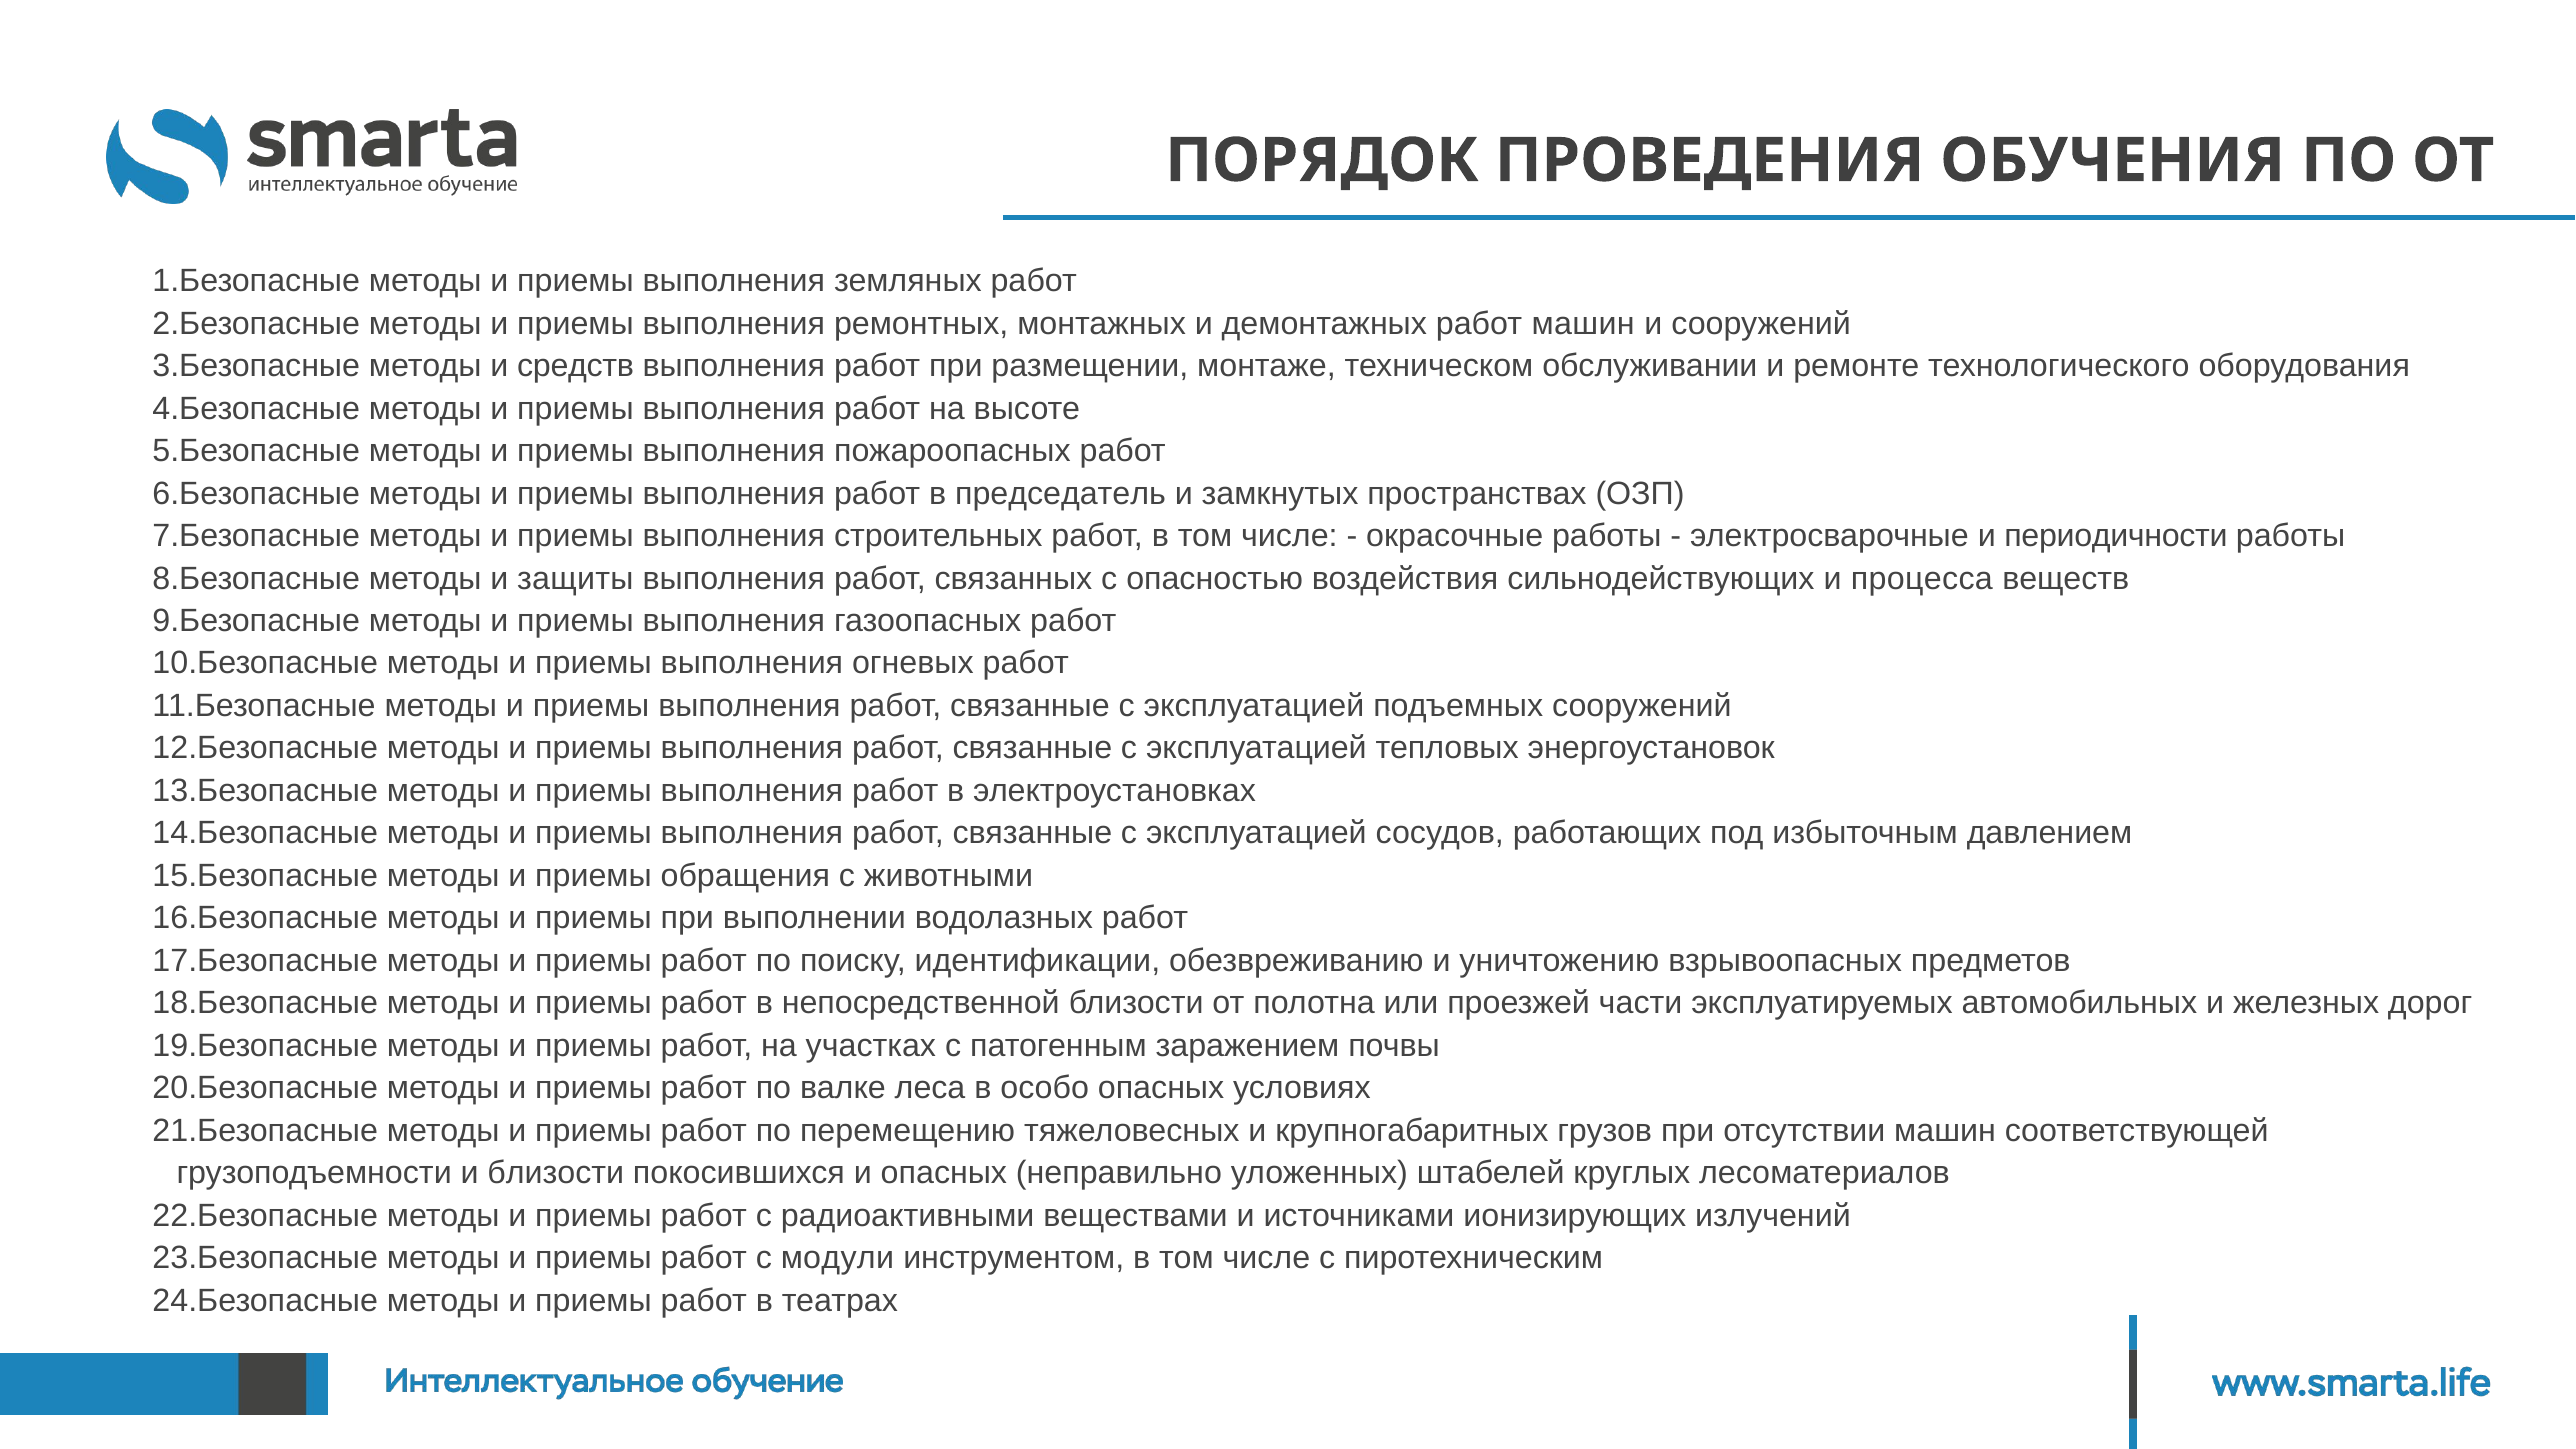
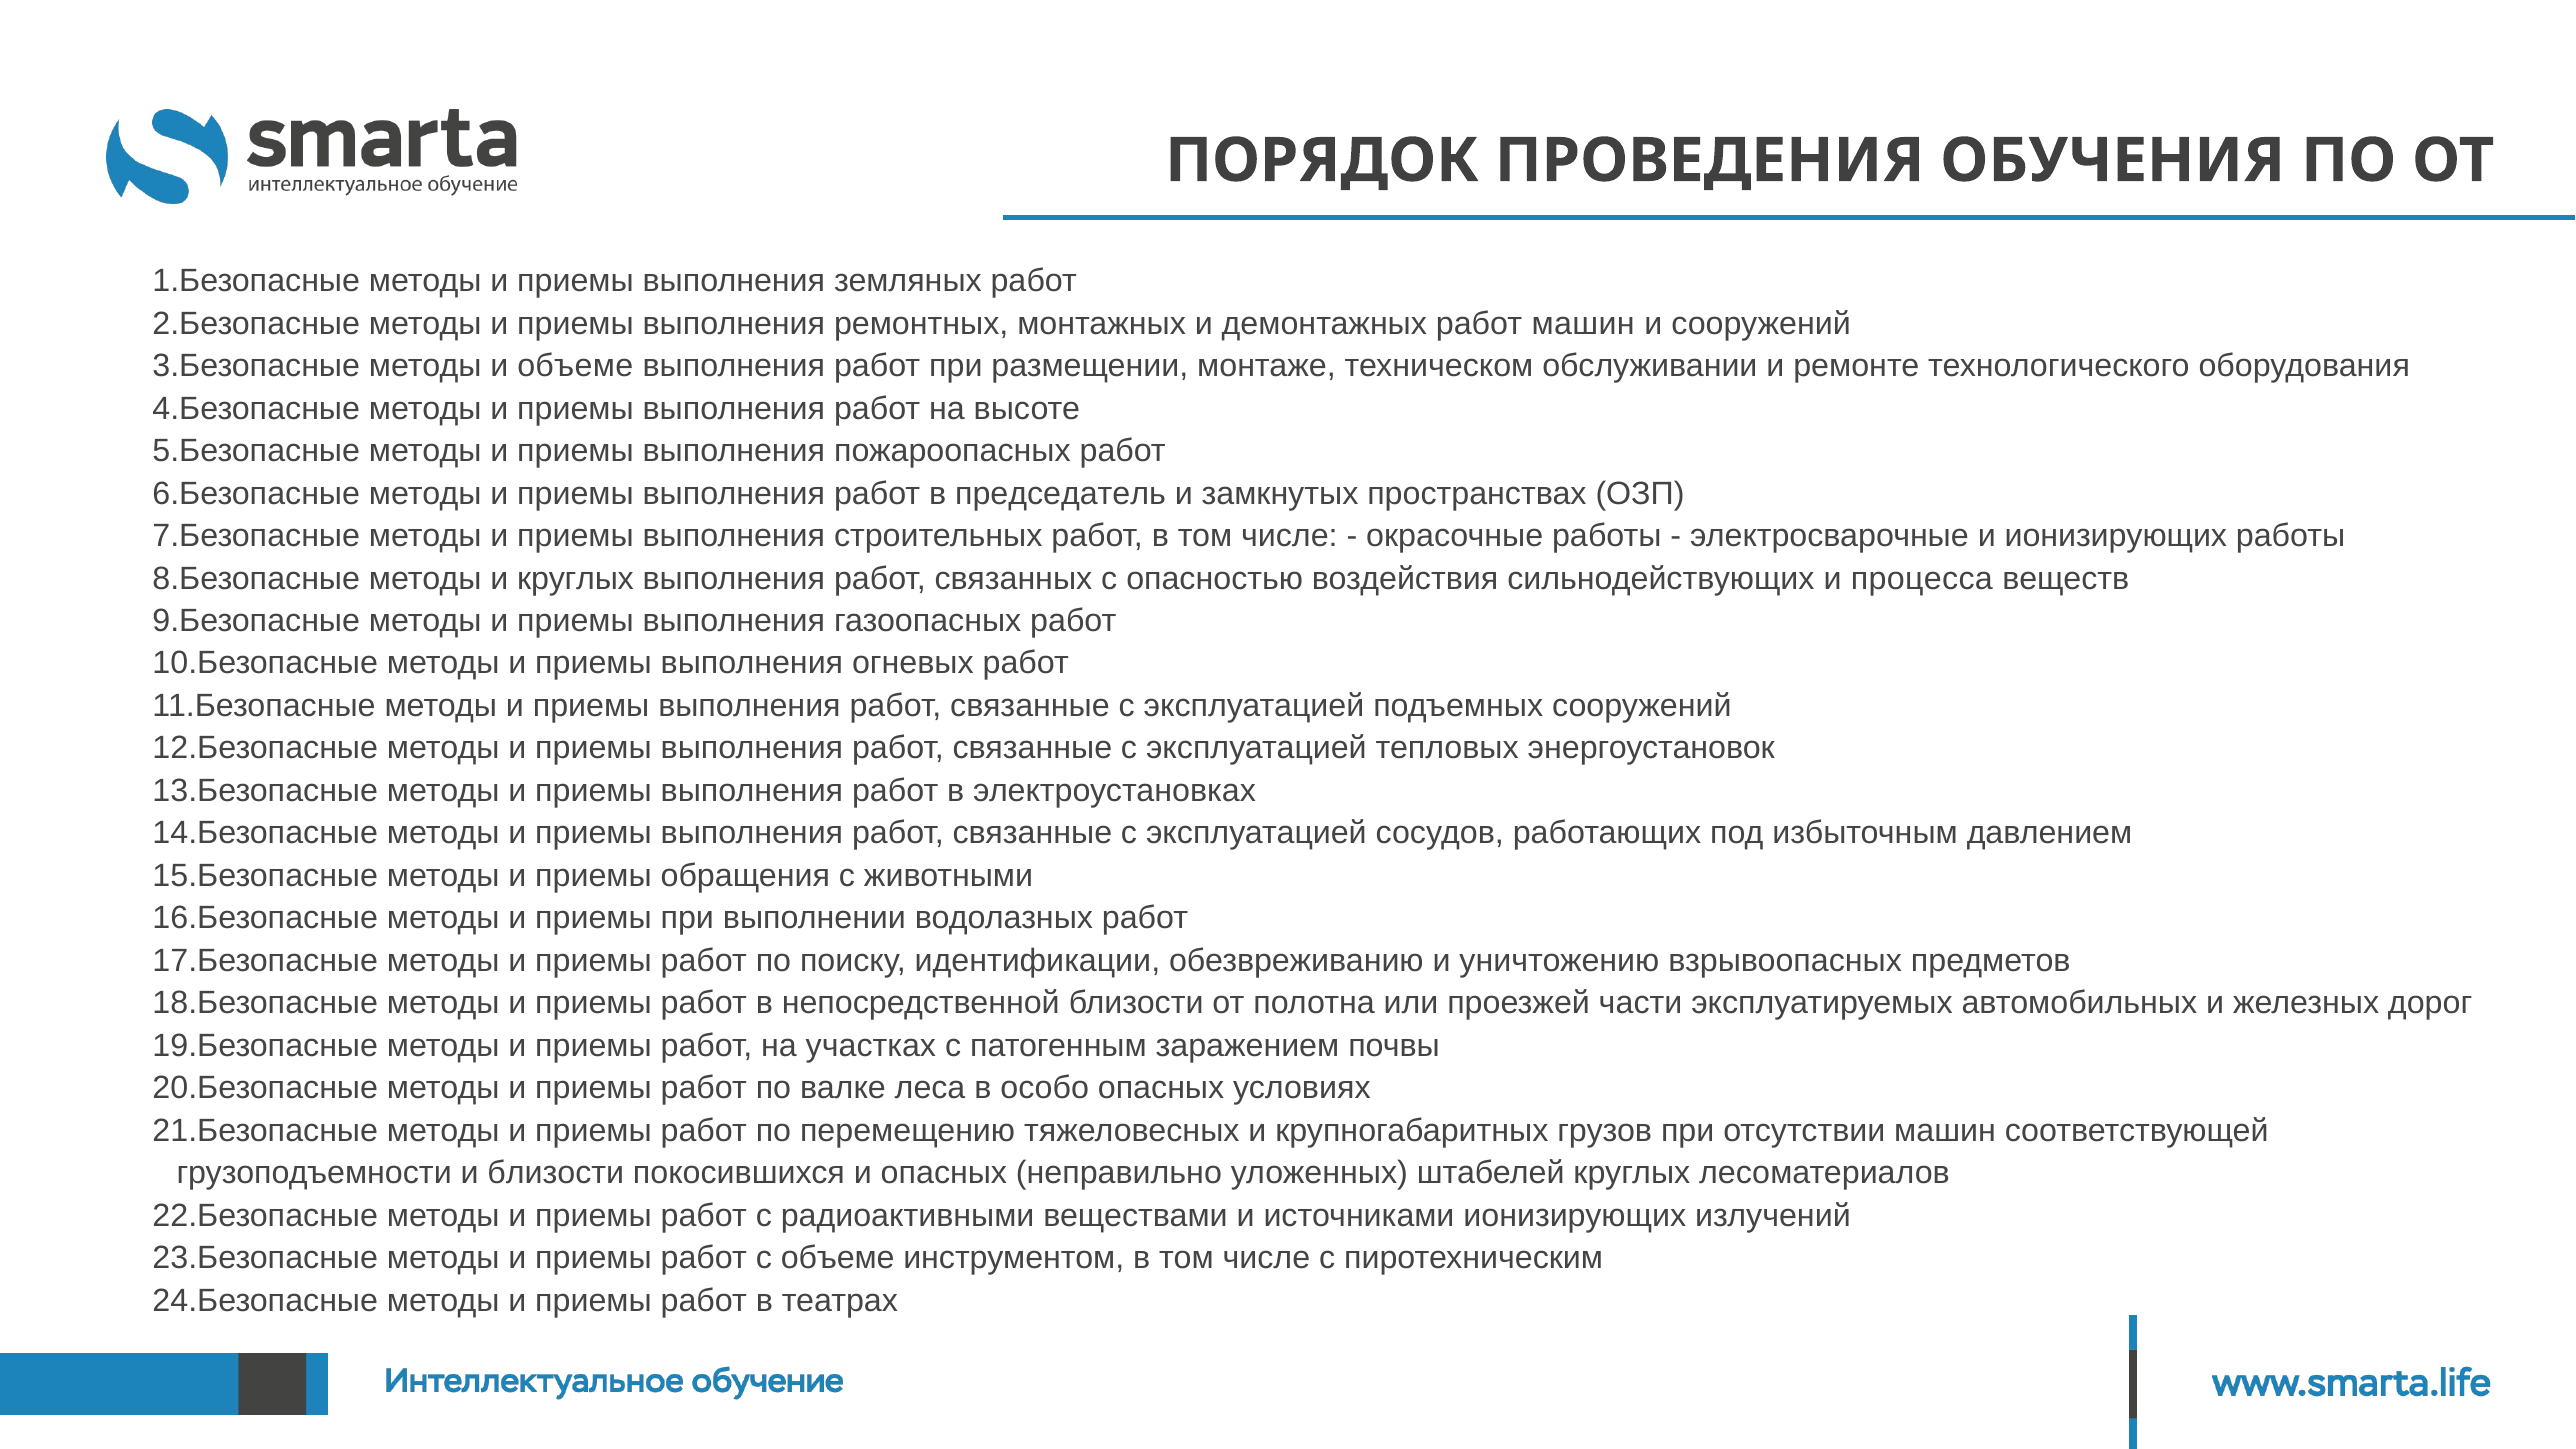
и средств: средств -> объеме
и периодичности: периодичности -> ионизирующих
и защиты: защиты -> круглых
с модули: модули -> объеме
